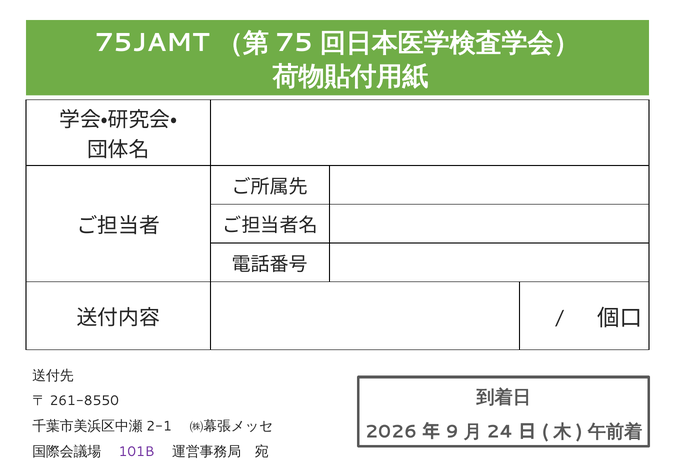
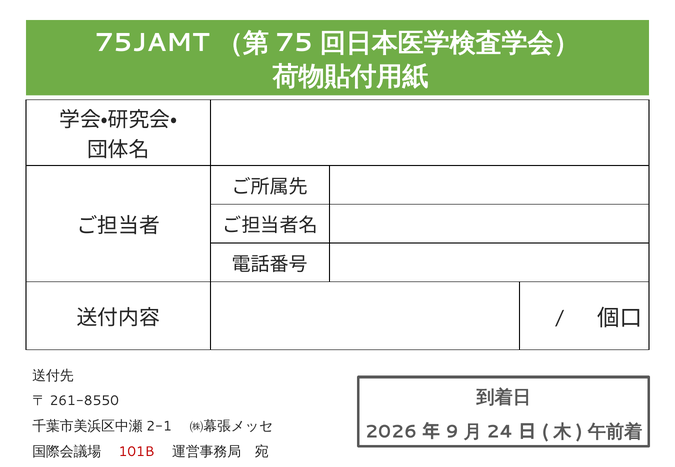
101B colour: purple -> red
